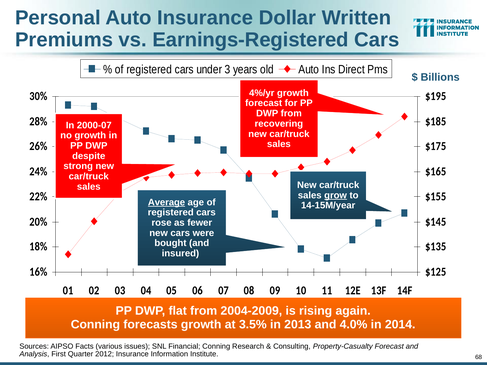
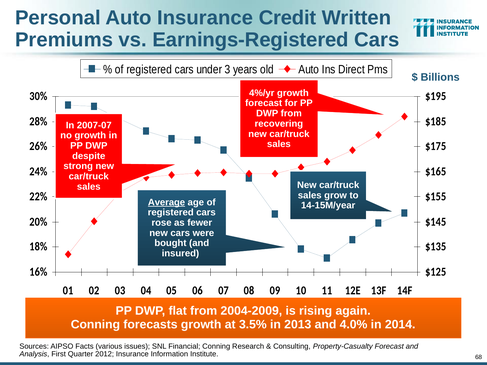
Dollar: Dollar -> Credit
2000-07: 2000-07 -> 2007-07
grow underline: present -> none
